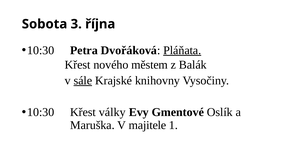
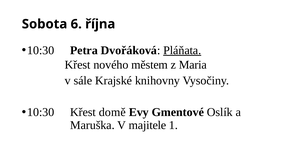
3: 3 -> 6
Balák: Balák -> Maria
sále underline: present -> none
války: války -> domě
